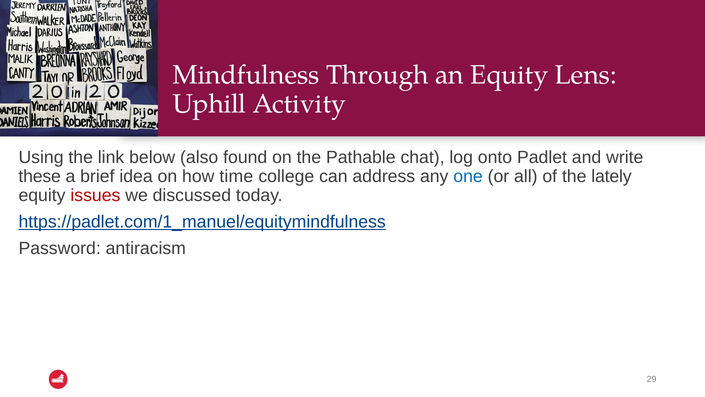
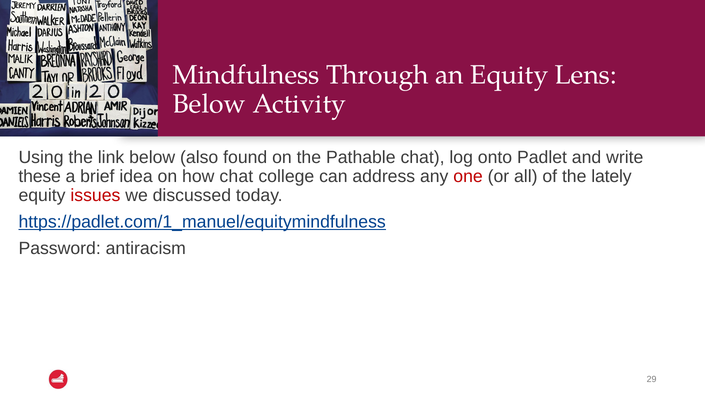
Uphill at (209, 104): Uphill -> Below
how time: time -> chat
one colour: blue -> red
